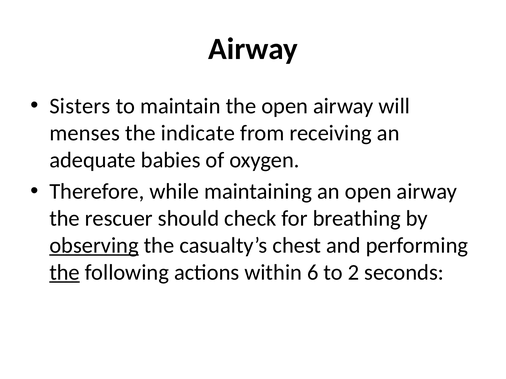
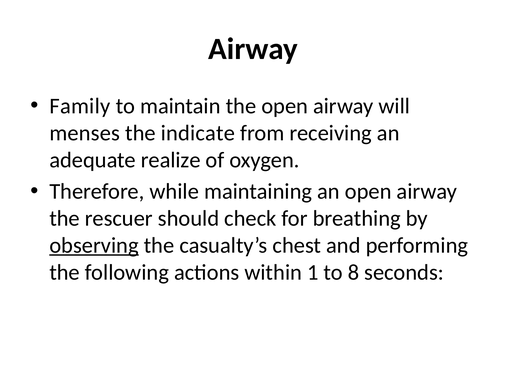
Sisters: Sisters -> Family
babies: babies -> realize
the at (65, 273) underline: present -> none
6: 6 -> 1
2: 2 -> 8
